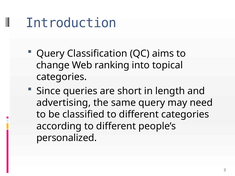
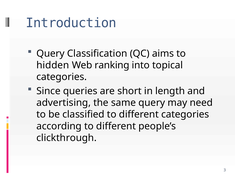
change: change -> hidden
personalized: personalized -> clickthrough
